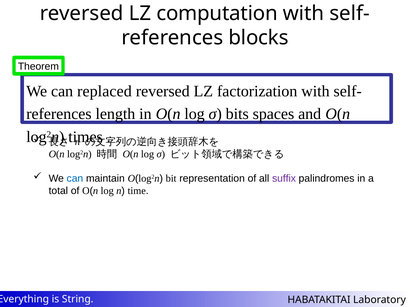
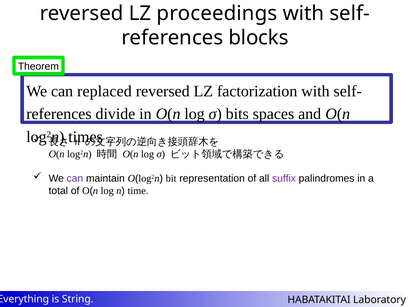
computation: computation -> proceedings
length: length -> divide
can at (75, 179) colour: blue -> purple
